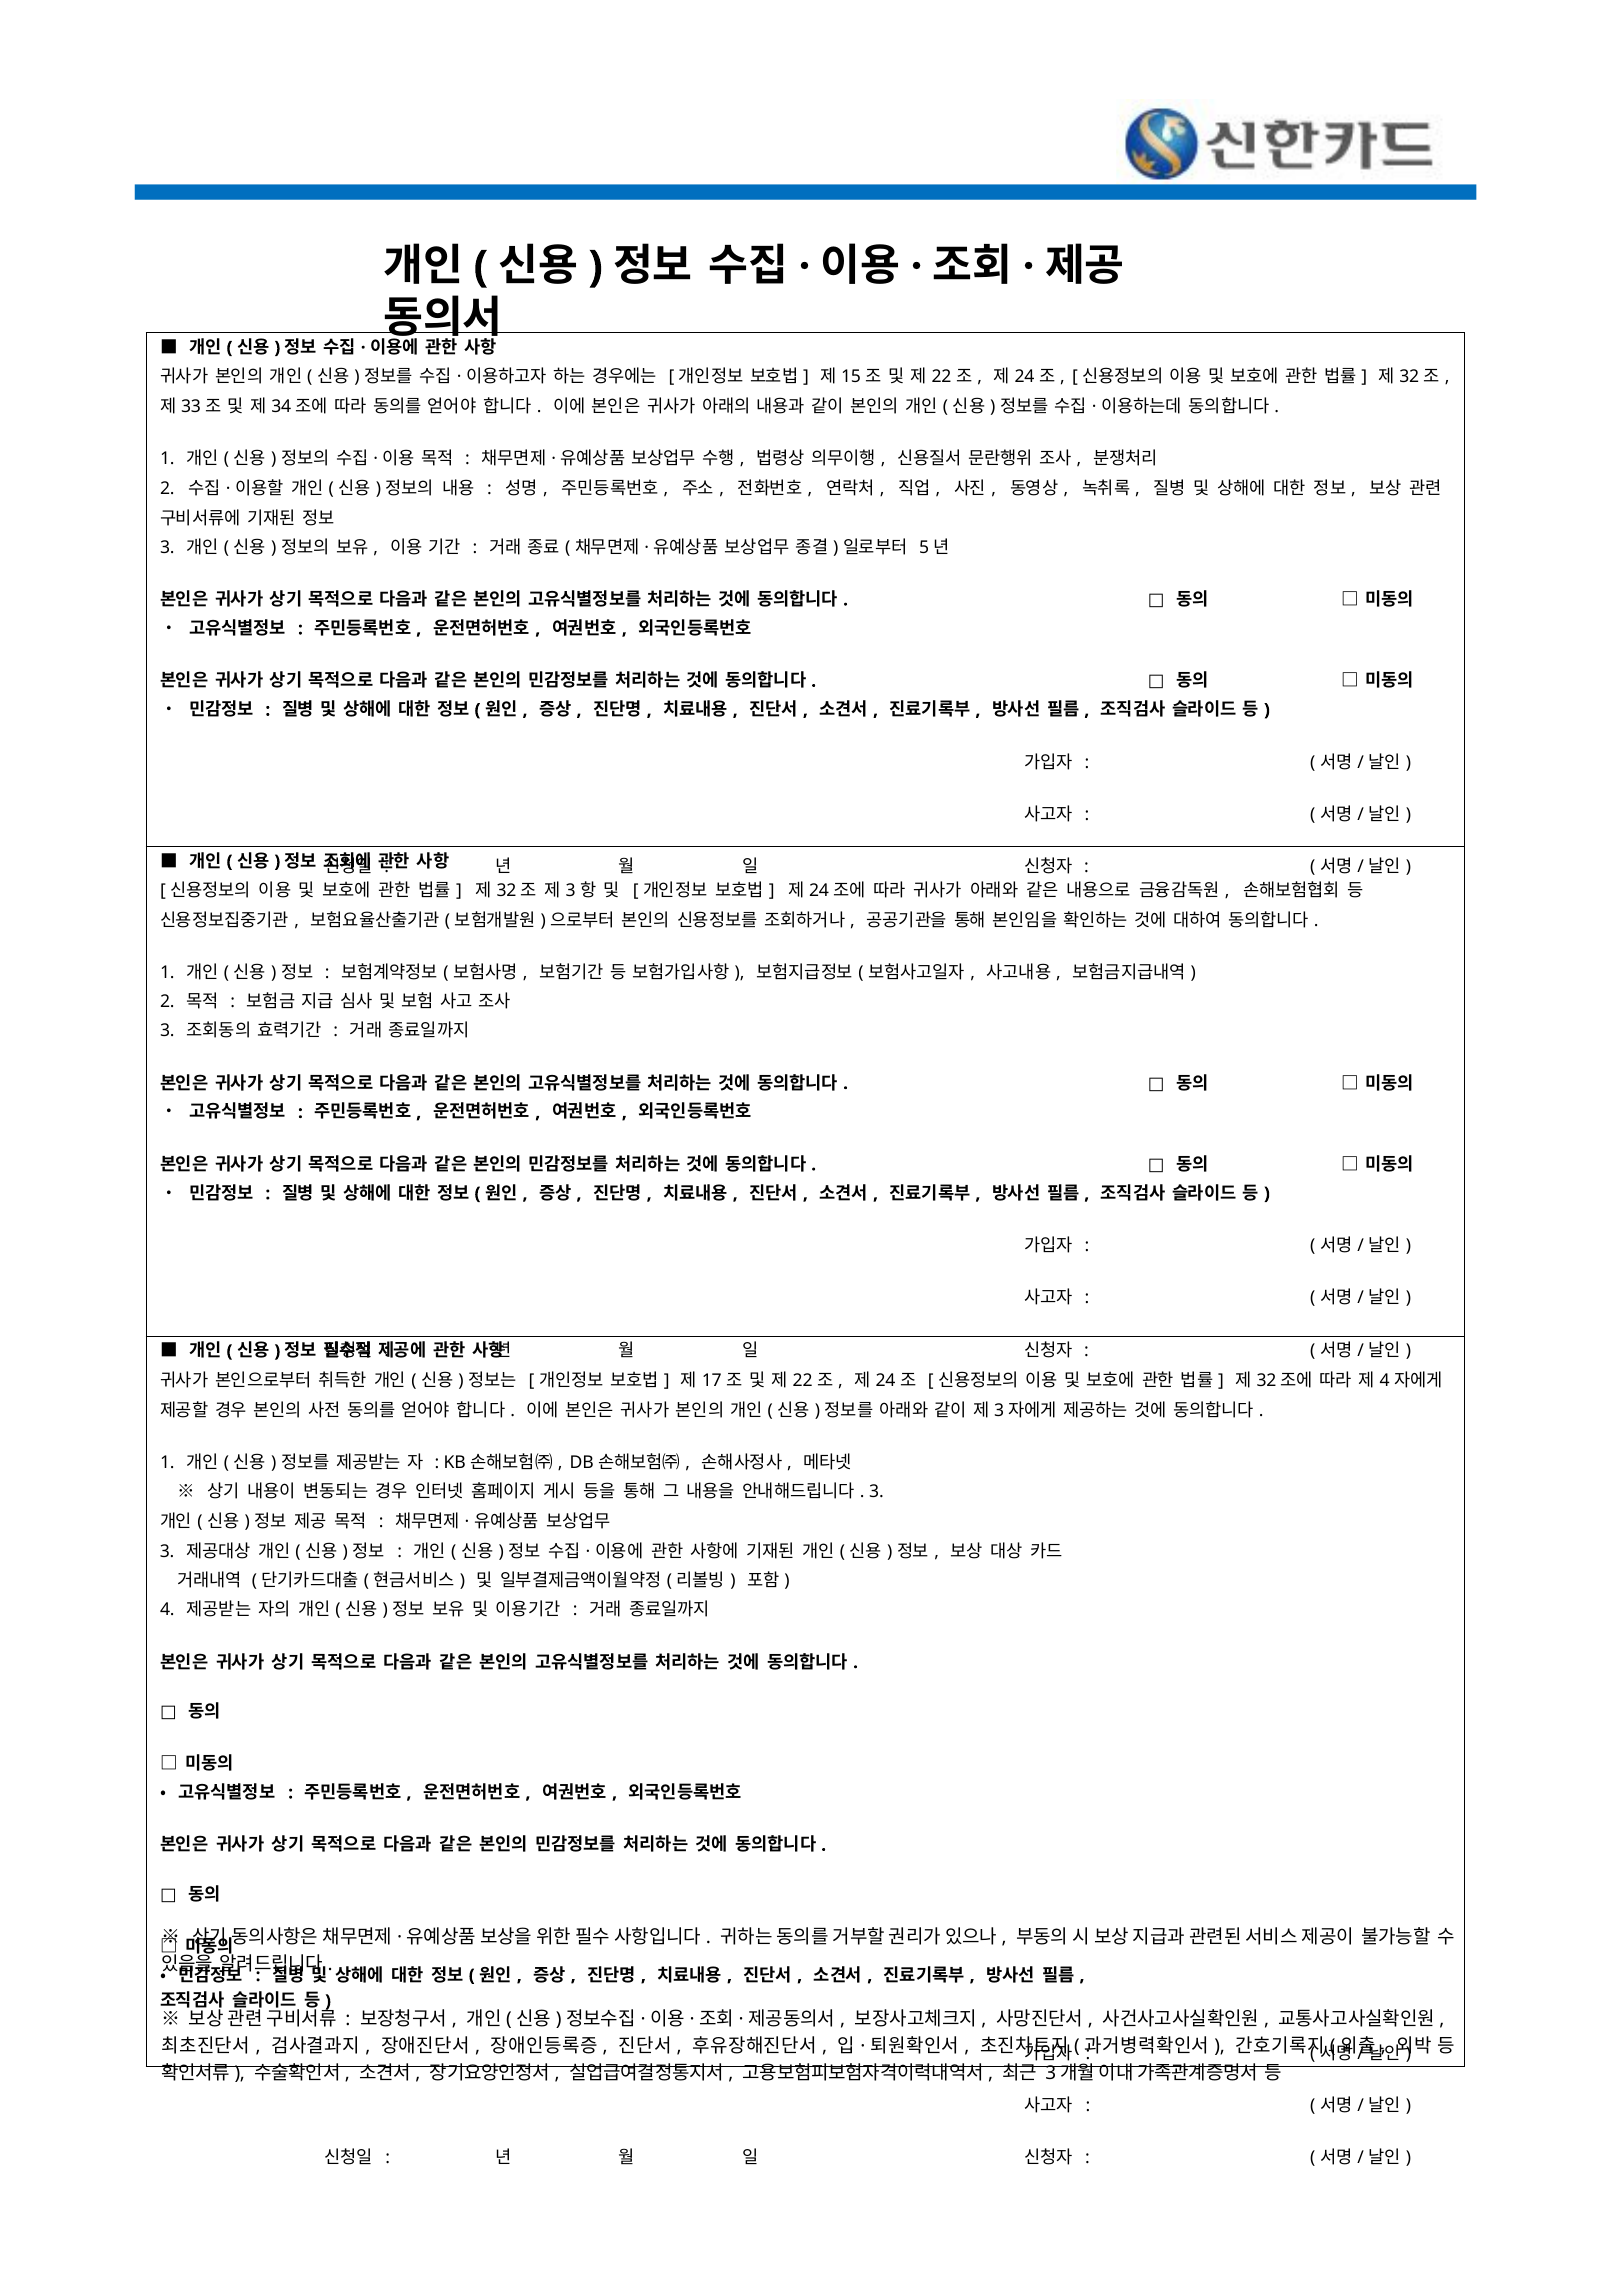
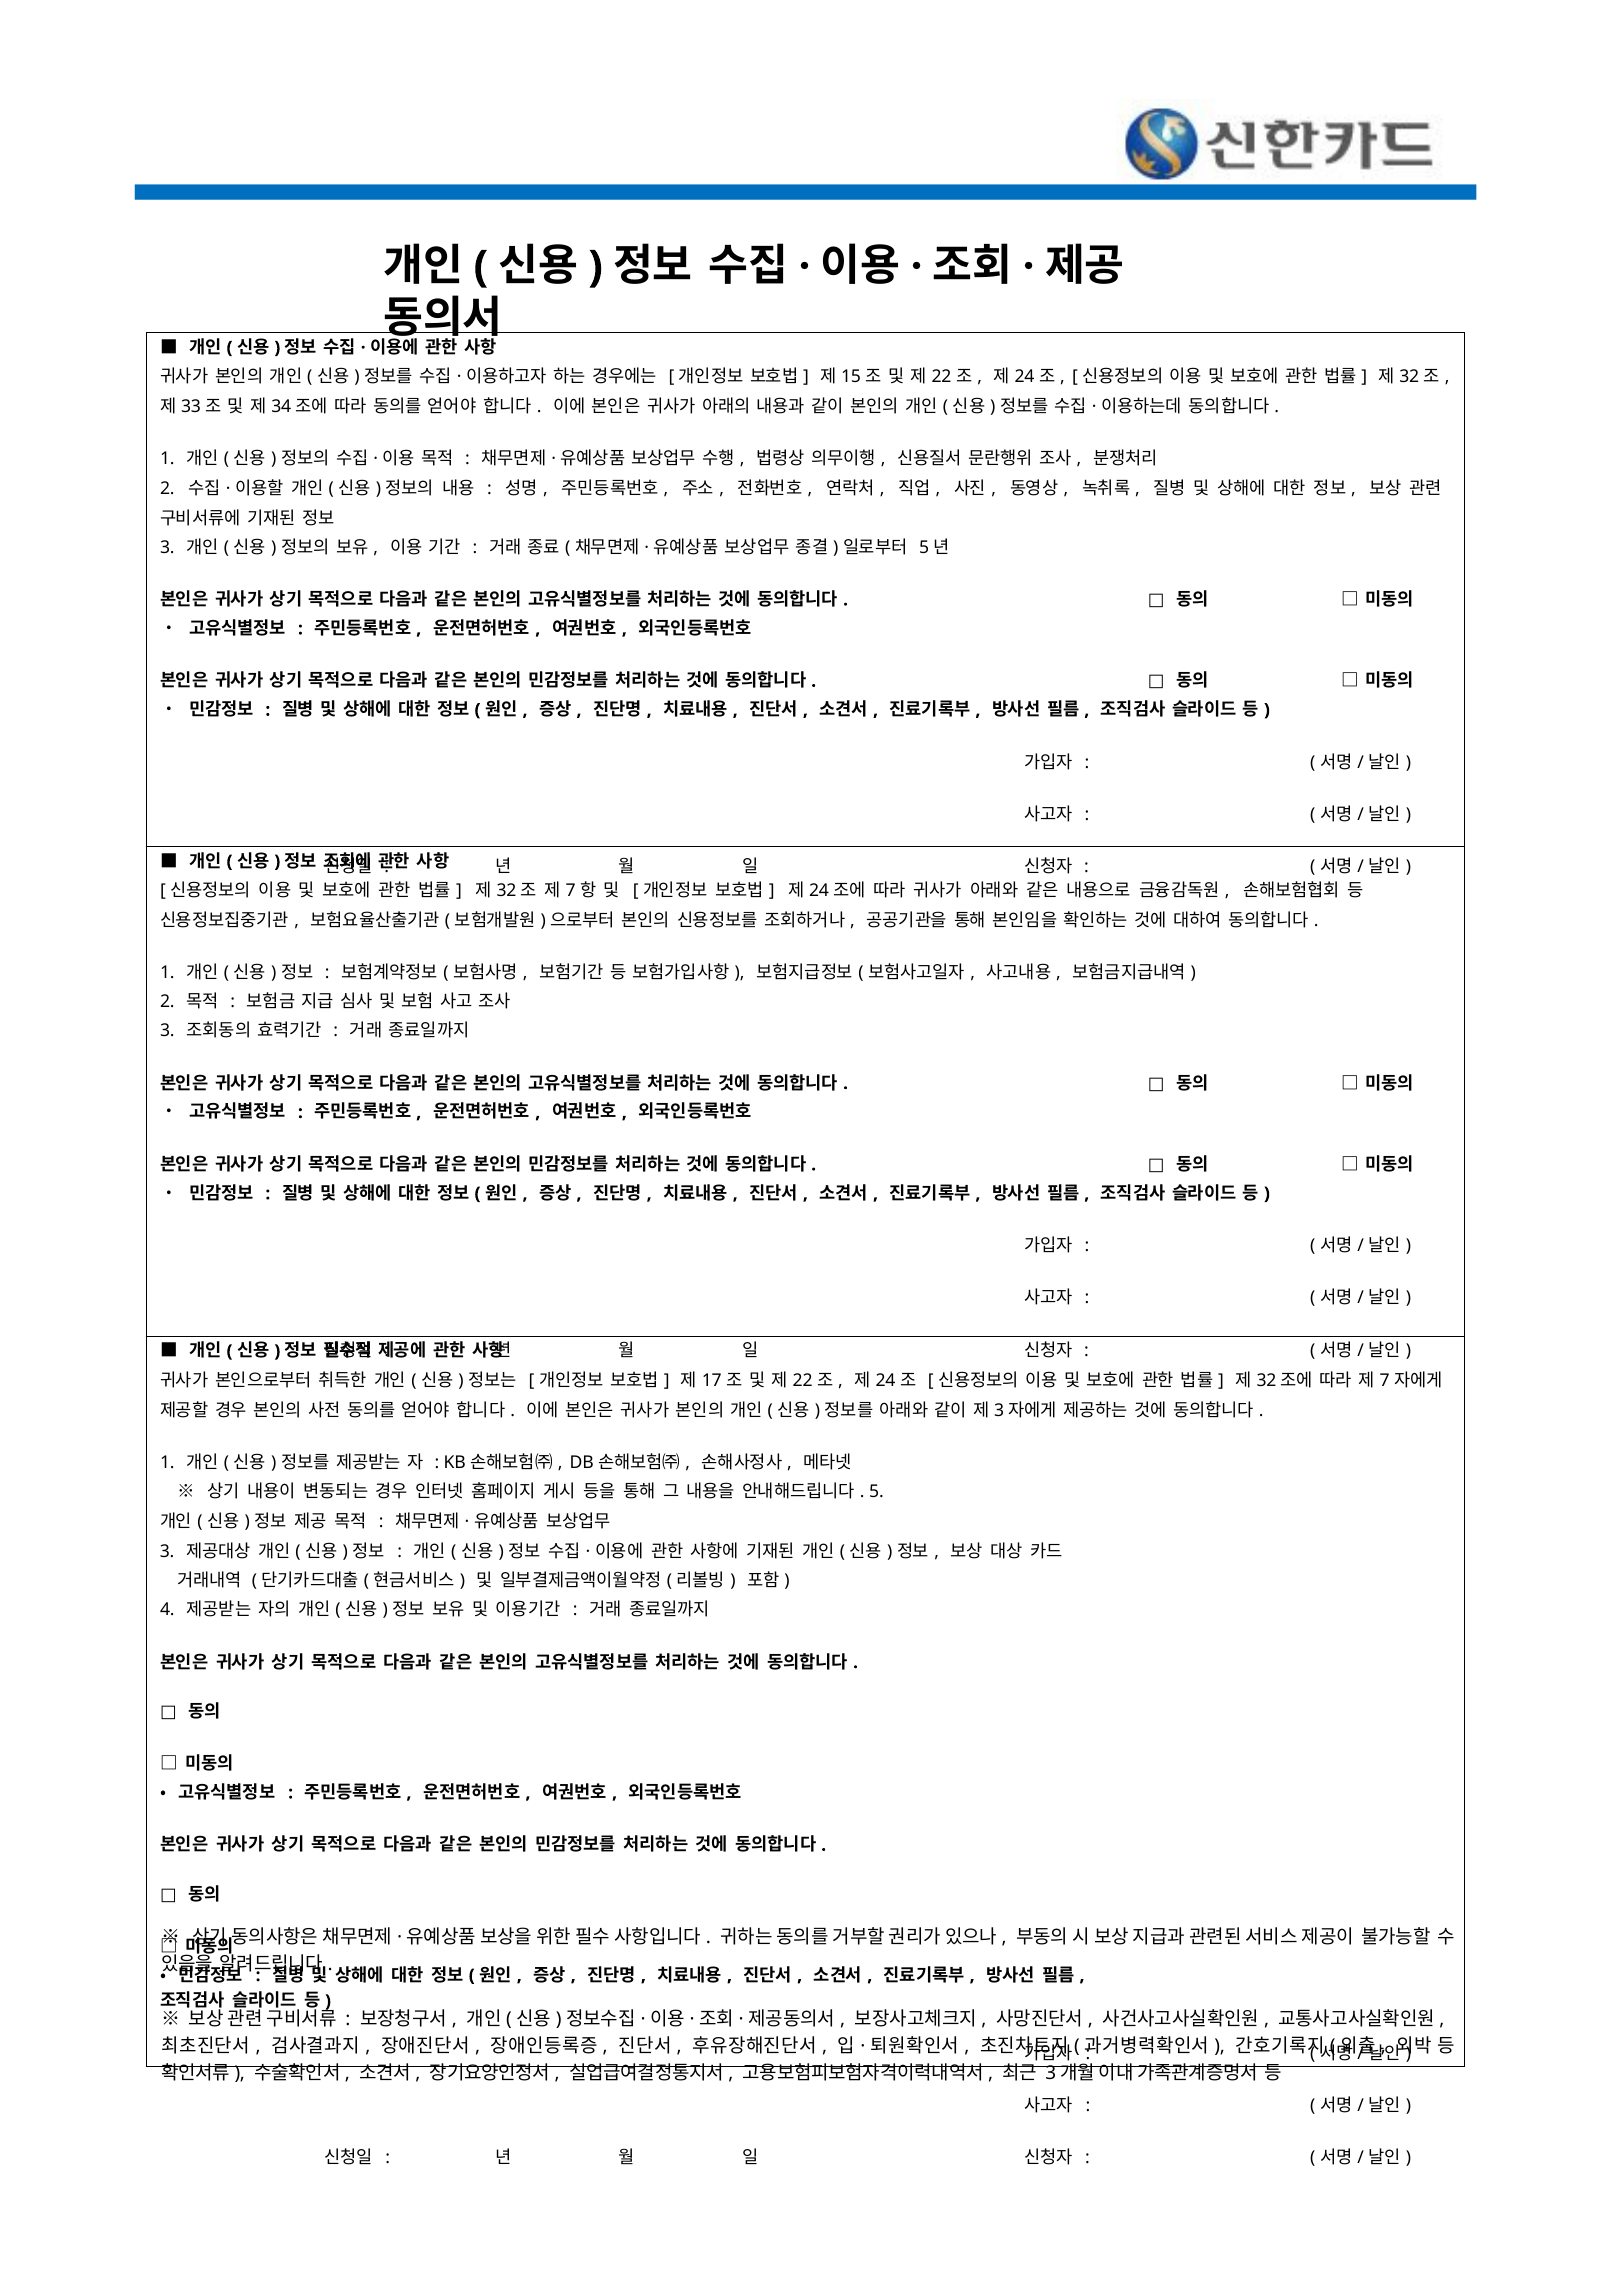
3 at (571, 891): 3 -> 7
4 at (1385, 1380): 4 -> 7
3 at (876, 1492): 3 -> 5
